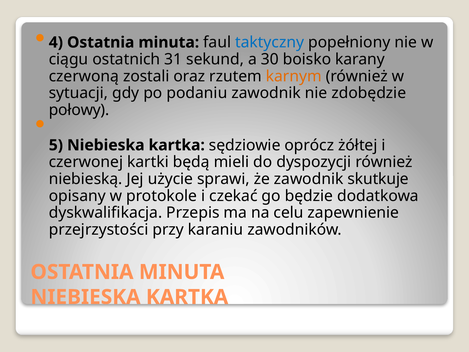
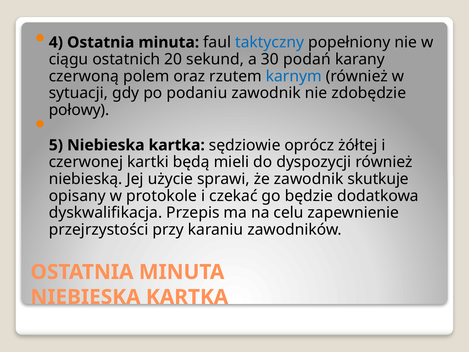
31: 31 -> 20
boisko: boisko -> podań
zostali: zostali -> polem
karnym colour: orange -> blue
